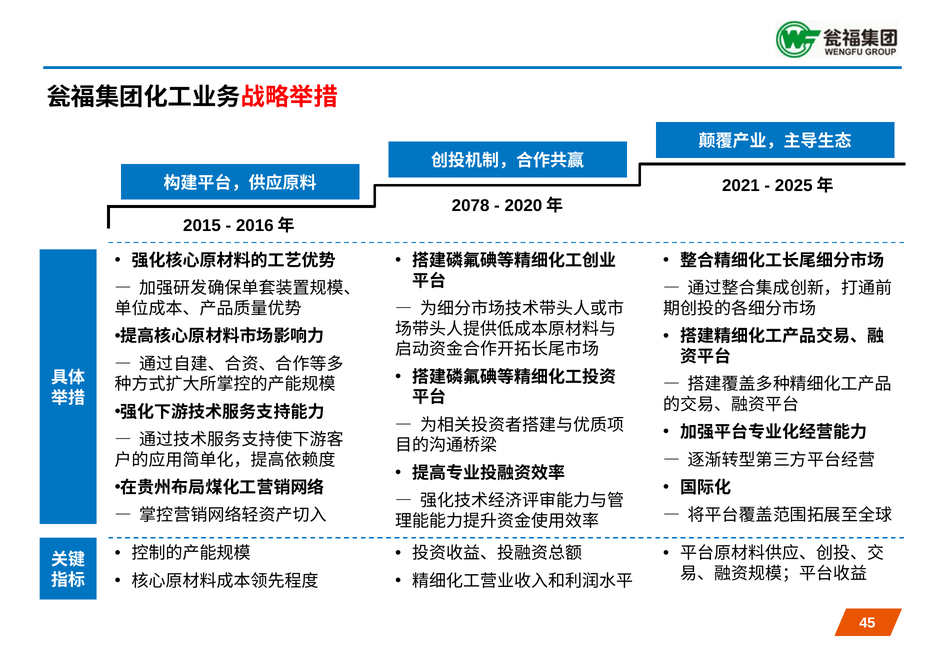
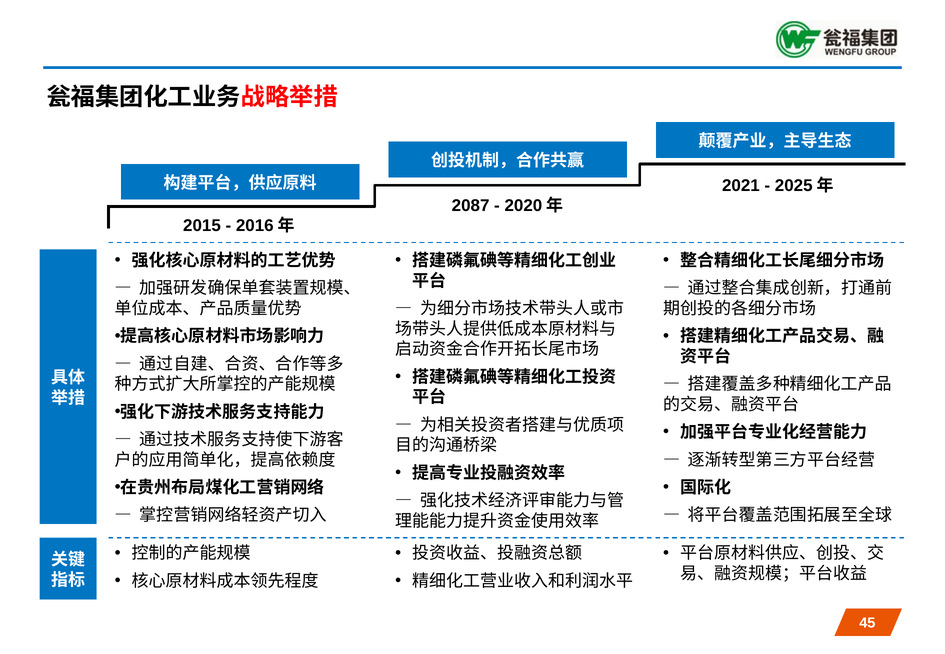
2078: 2078 -> 2087
